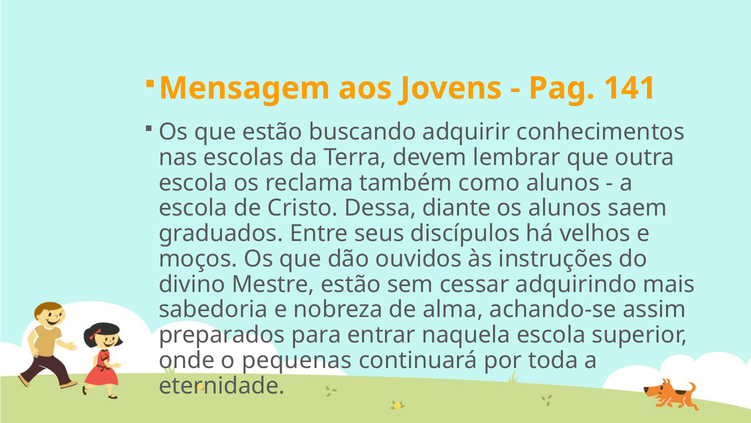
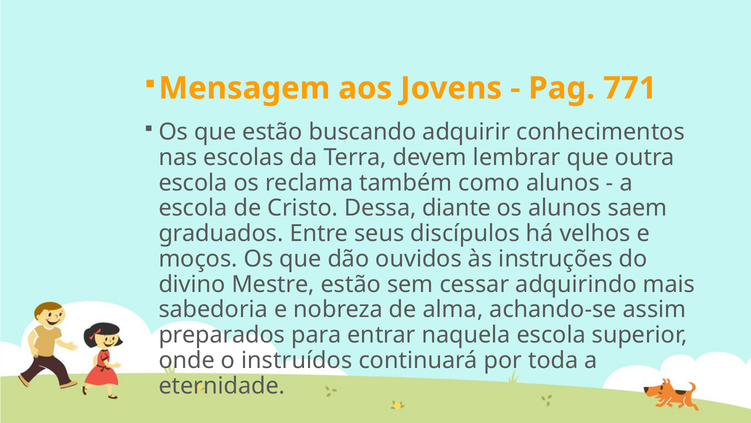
141: 141 -> 771
pequenas: pequenas -> instruídos
